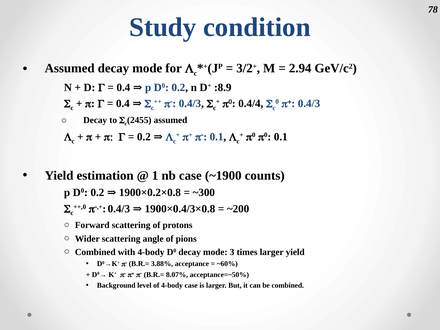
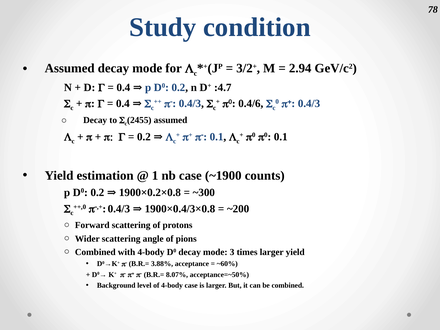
:8.9: :8.9 -> :4.7
0.4/4: 0.4/4 -> 0.4/6
